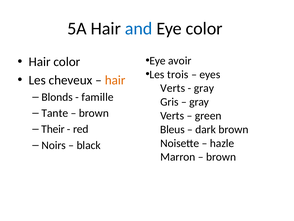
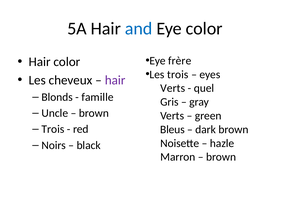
avoir: avoir -> frère
hair at (115, 80) colour: orange -> purple
gray at (204, 88): gray -> quel
Tante: Tante -> Uncle
Their at (53, 129): Their -> Trois
